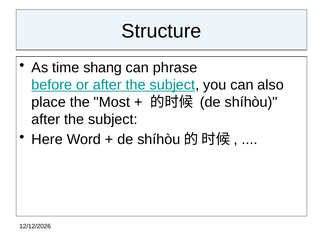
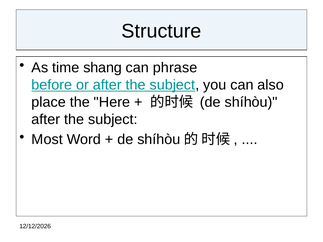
Most: Most -> Here
Here: Here -> Most
